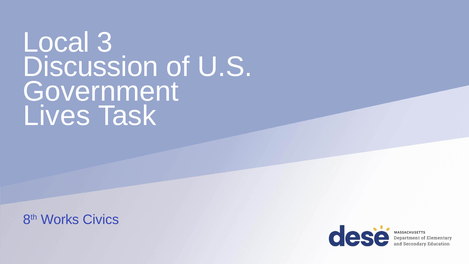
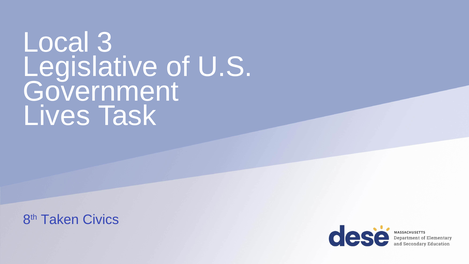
Discussion: Discussion -> Legislative
Works: Works -> Taken
